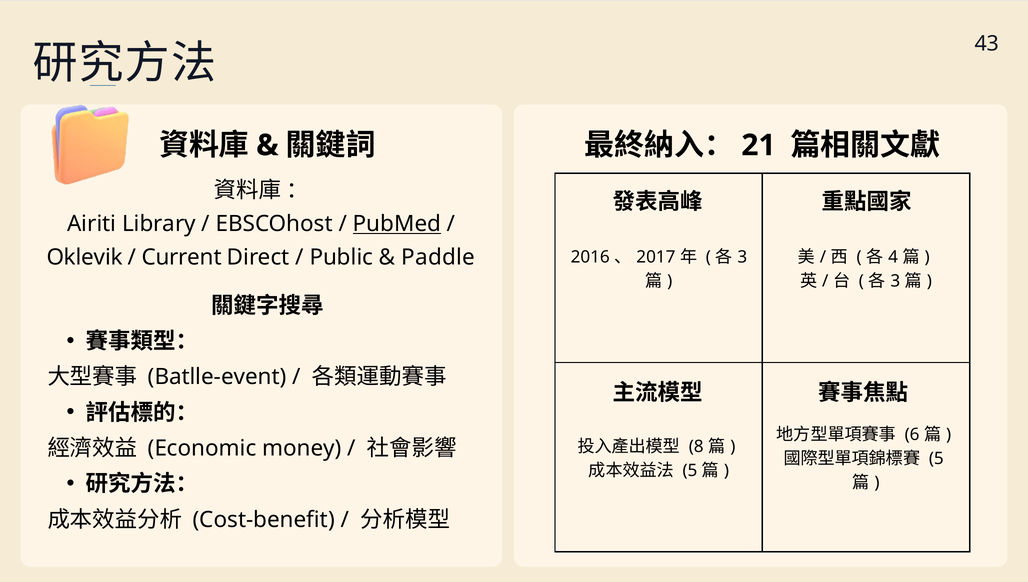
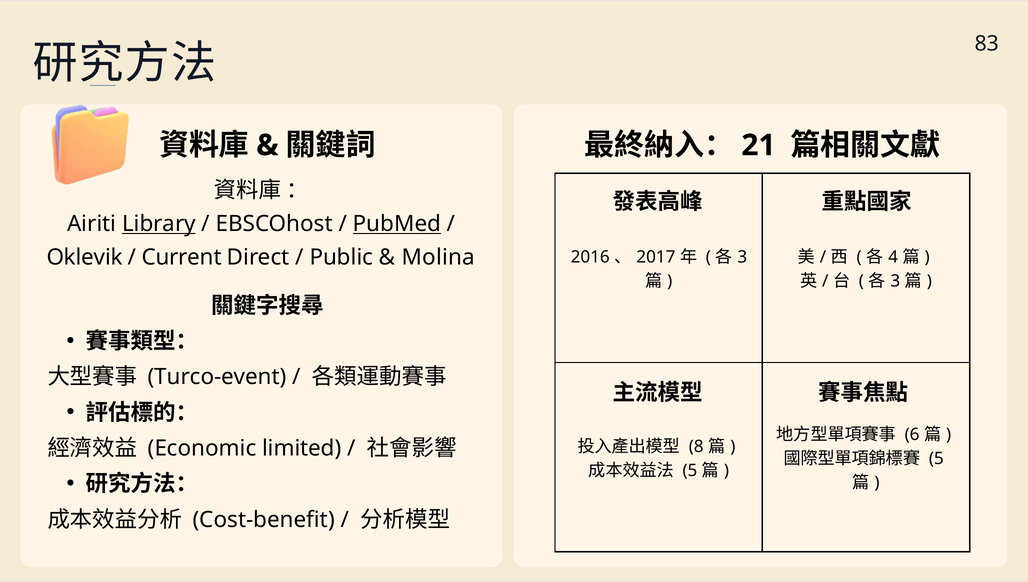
43: 43 -> 83
Library underline: none -> present
Paddle: Paddle -> Molina
Batlle-event: Batlle-event -> Turco-event
money: money -> limited
